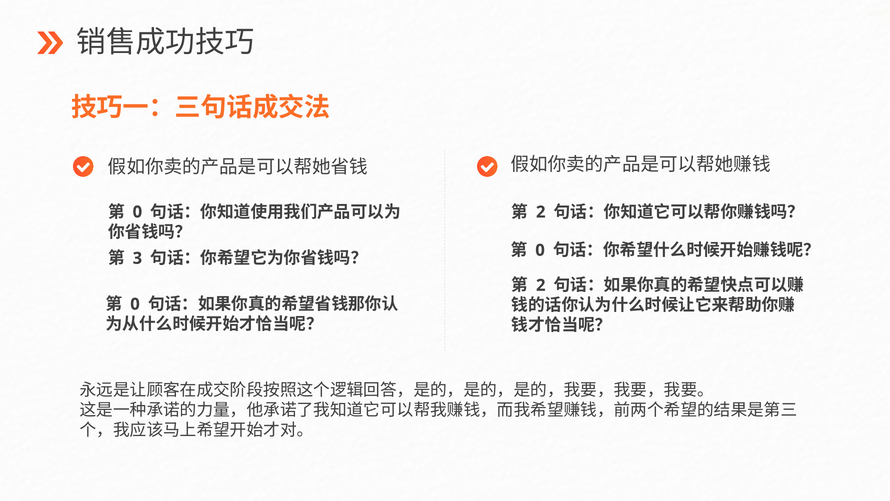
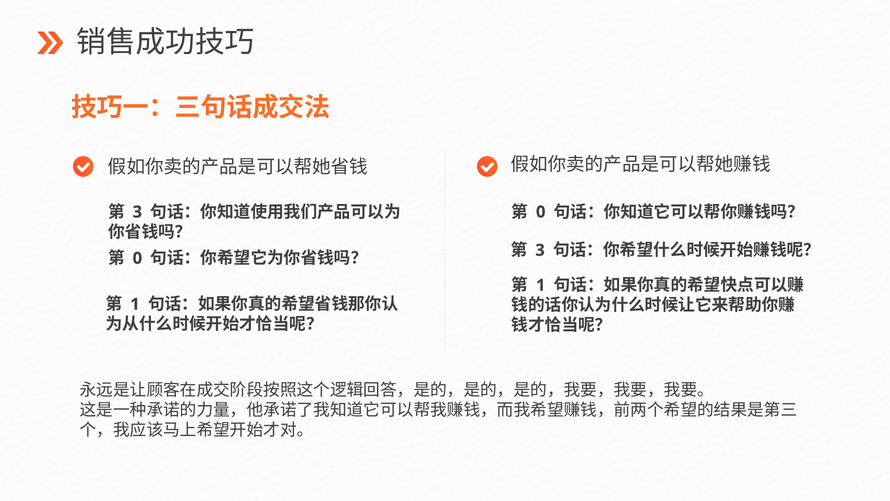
0 at (137, 212): 0 -> 3
2 at (541, 212): 2 -> 0
0 at (540, 250): 0 -> 3
3 at (137, 258): 3 -> 0
2 at (541, 285): 2 -> 1
0 at (135, 304): 0 -> 1
